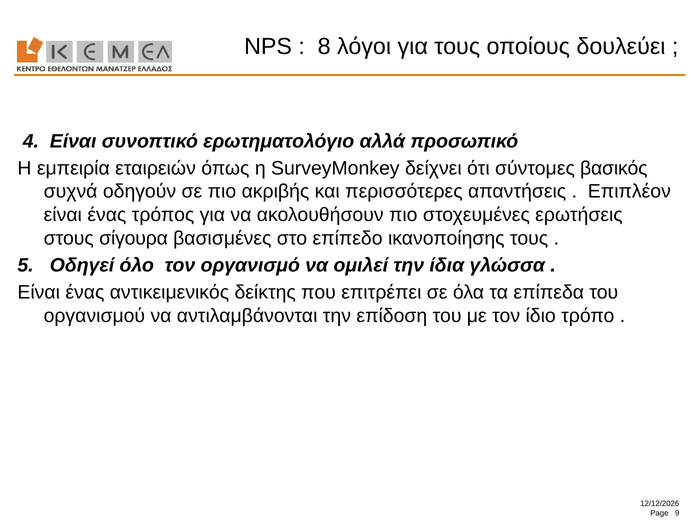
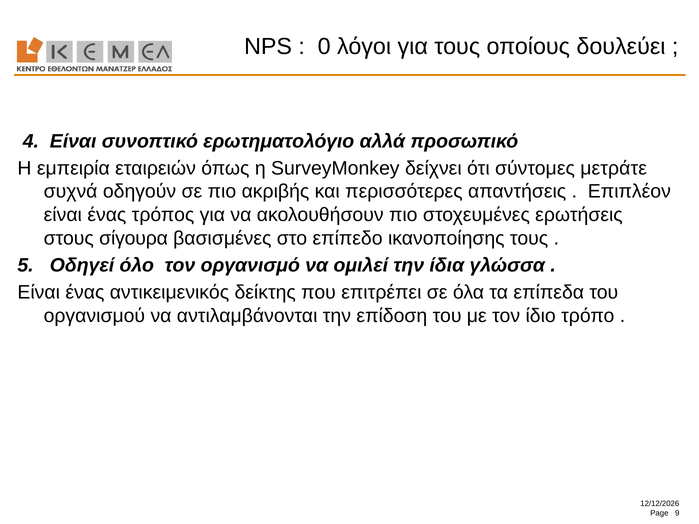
8: 8 -> 0
βασικός: βασικός -> μετράτε
